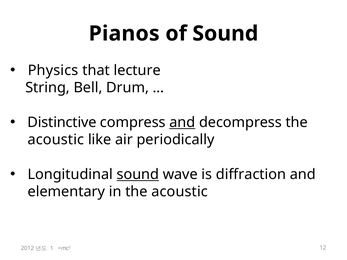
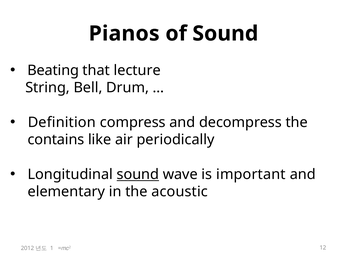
Physics: Physics -> Beating
Distinctive: Distinctive -> Definition
and at (182, 123) underline: present -> none
acoustic at (56, 140): acoustic -> contains
diffraction: diffraction -> important
